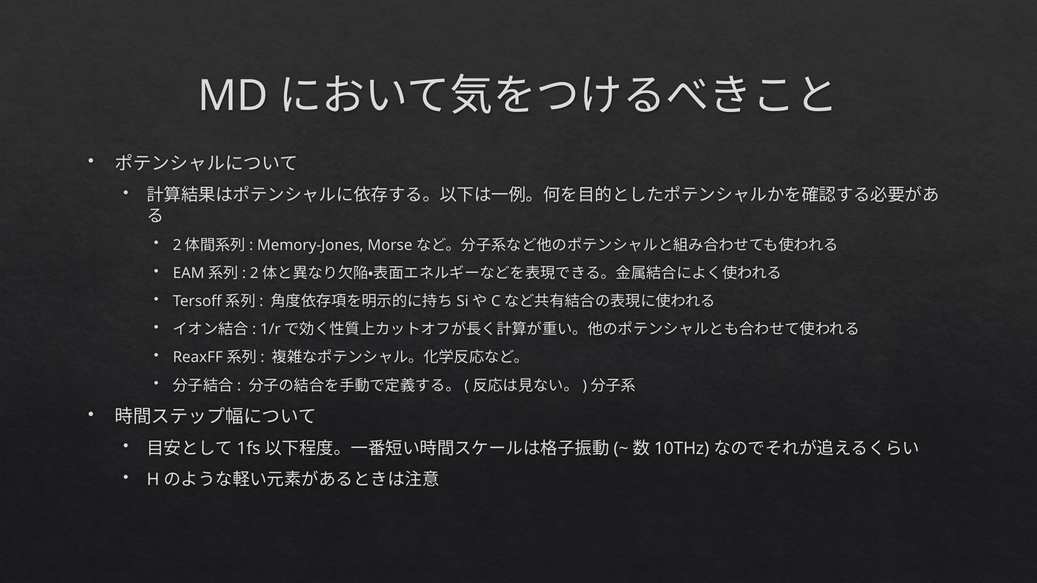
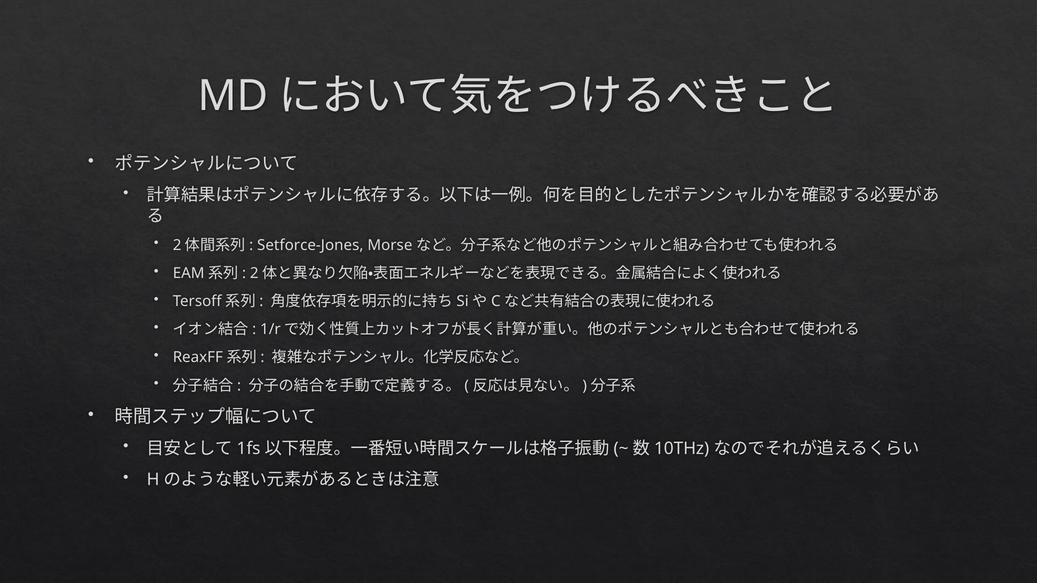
Memory-Jones: Memory-Jones -> Setforce-Jones
